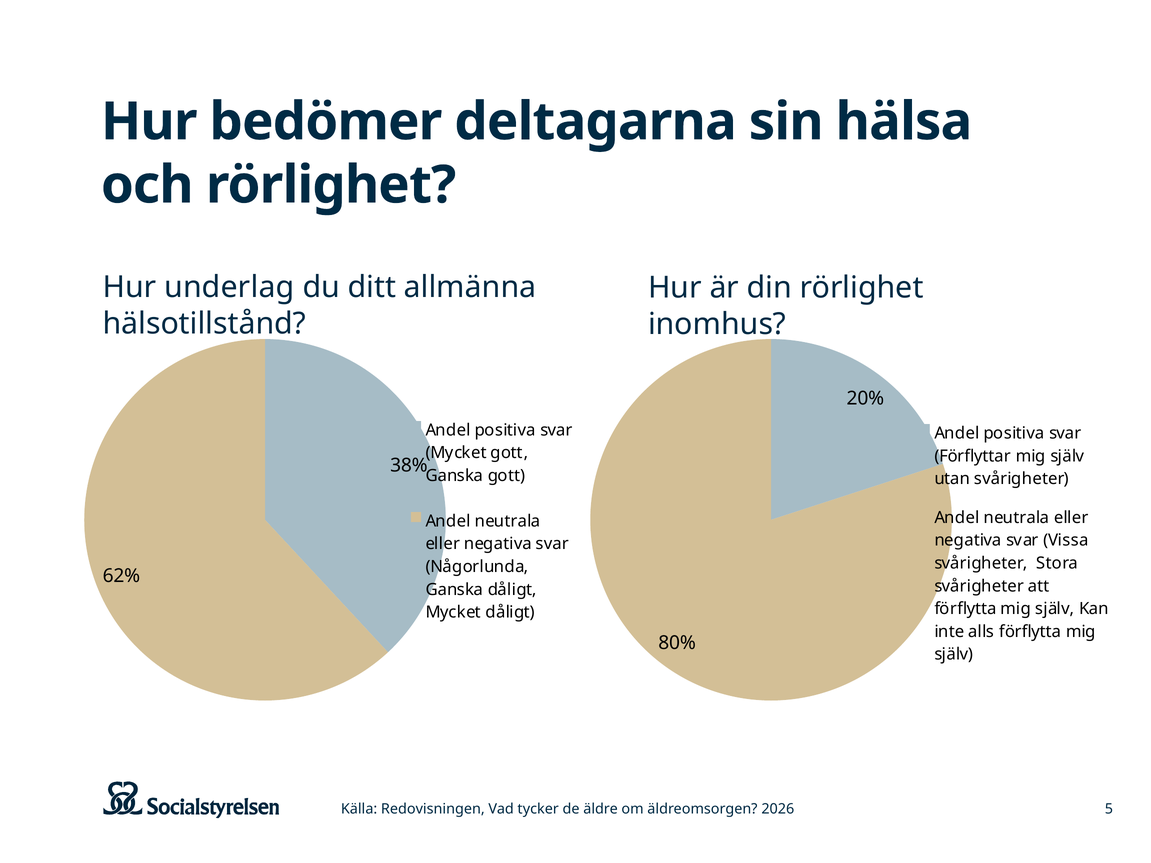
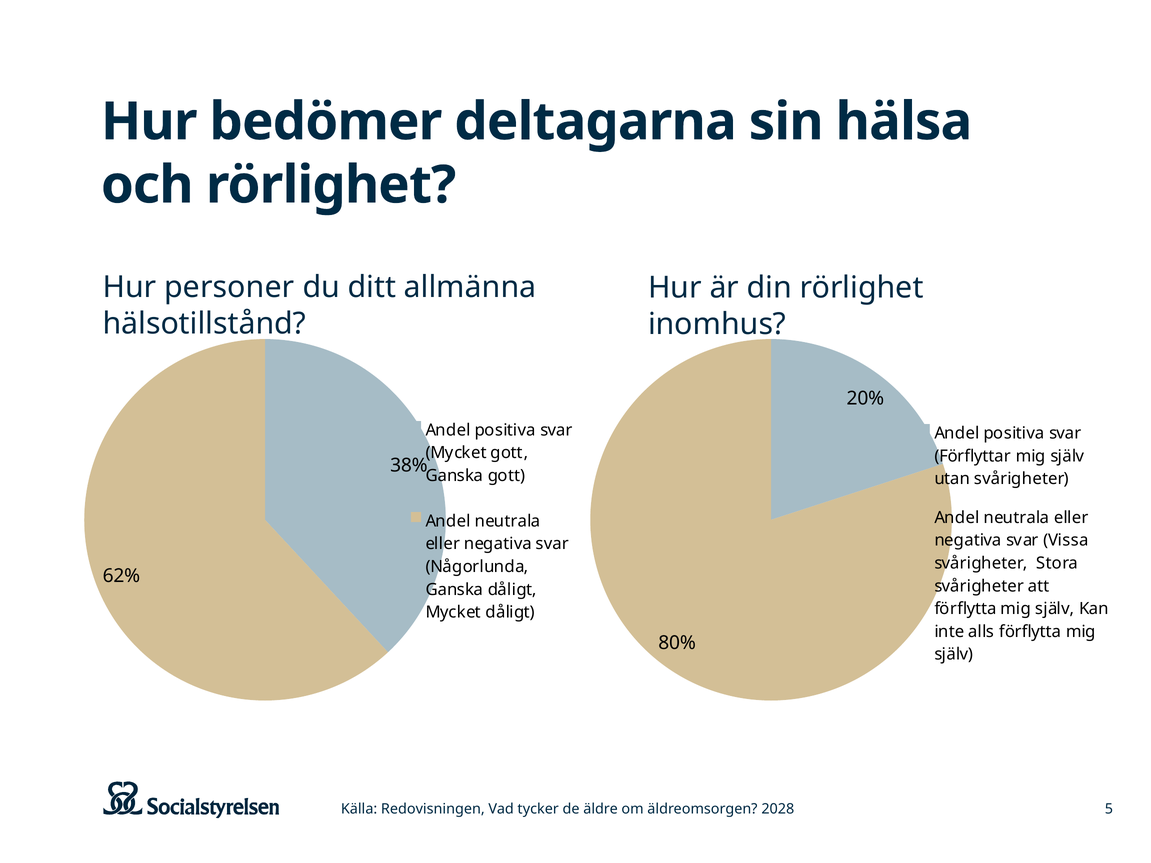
underlag: underlag -> personer
2026: 2026 -> 2028
